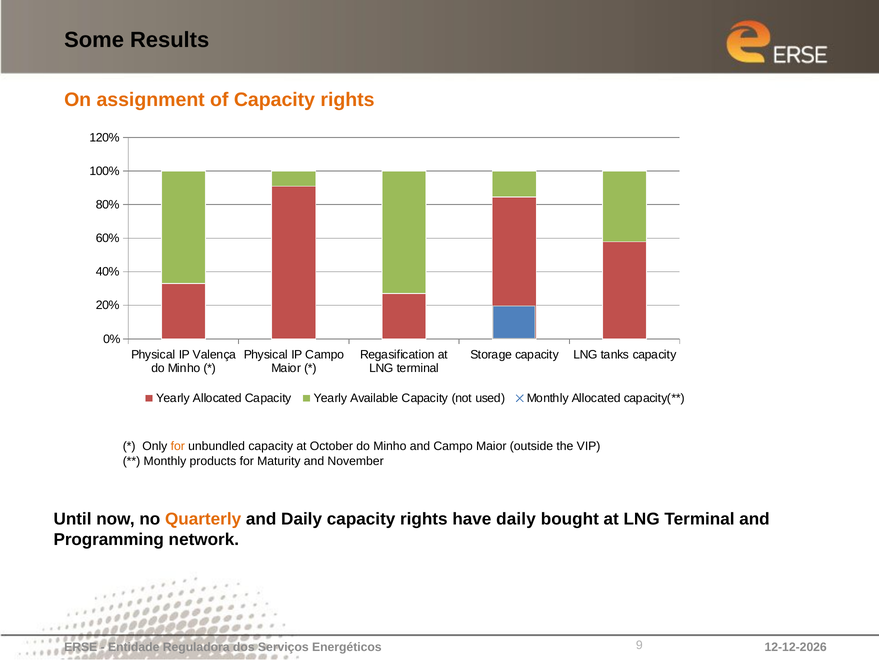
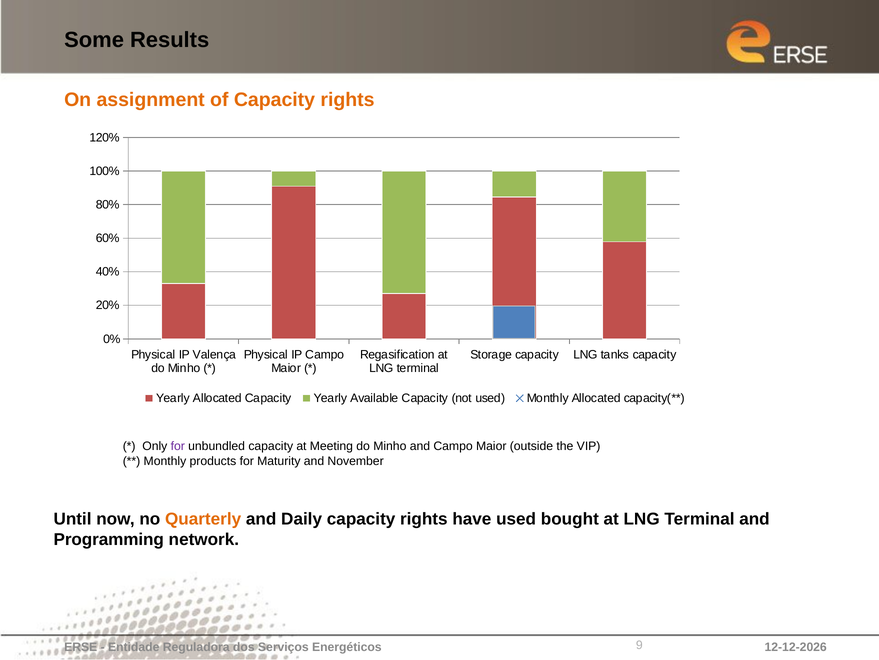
for at (178, 446) colour: orange -> purple
October: October -> Meeting
have daily: daily -> used
